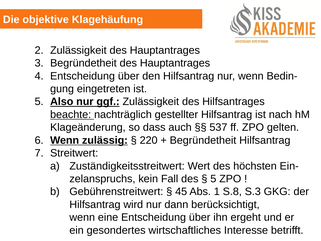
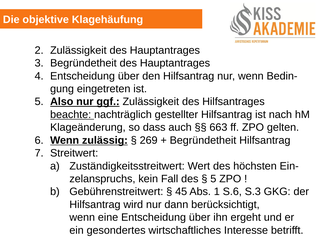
537: 537 -> 663
220: 220 -> 269
S.8: S.8 -> S.6
